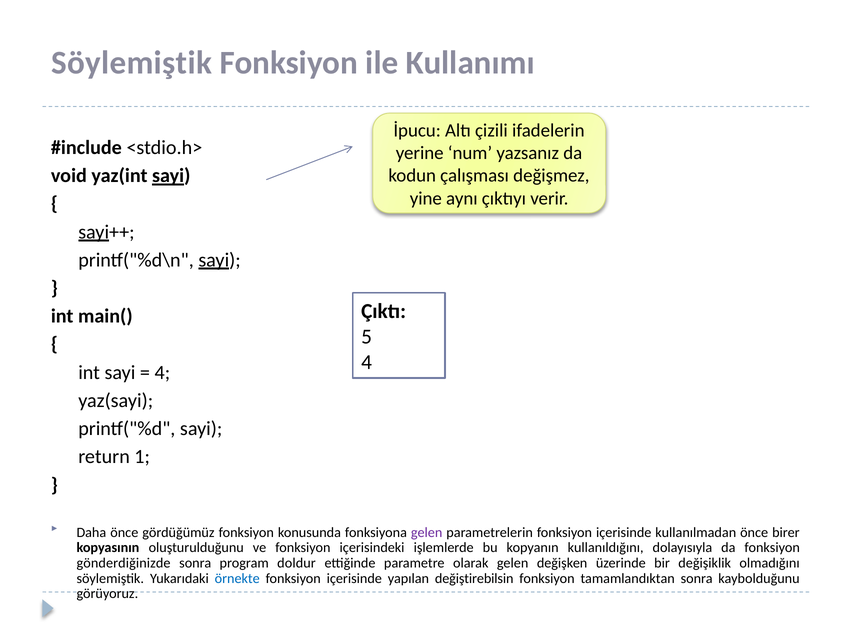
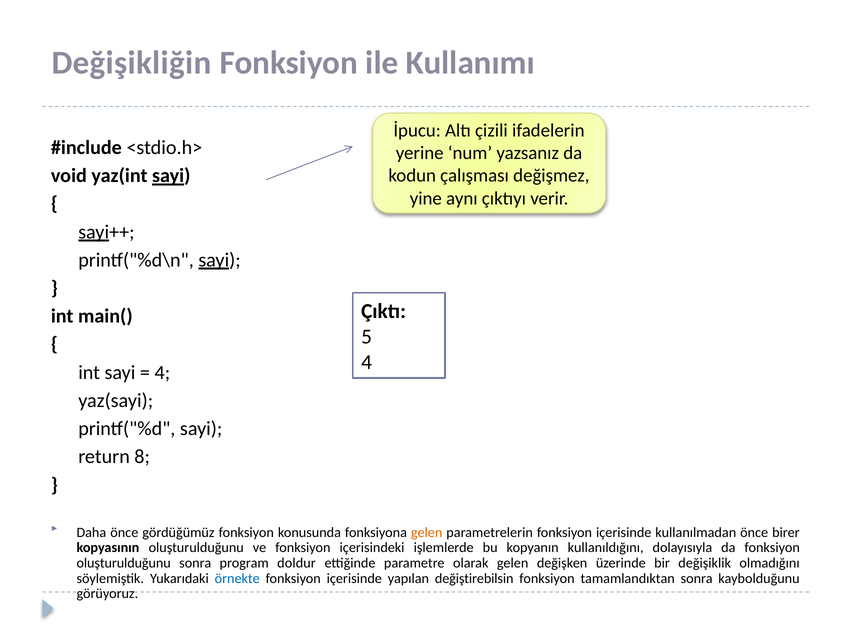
Söylemiştik at (132, 63): Söylemiştik -> Değişikliğin
1: 1 -> 8
gelen at (427, 532) colour: purple -> orange
gönderdiğinizde at (124, 563): gönderdiğinizde -> oluşturulduğunu
